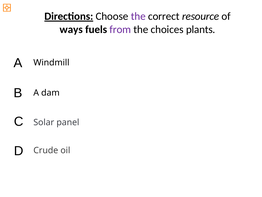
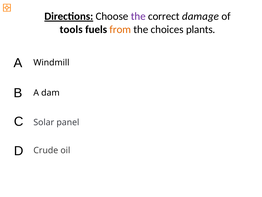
resource: resource -> damage
ways: ways -> tools
from colour: purple -> orange
